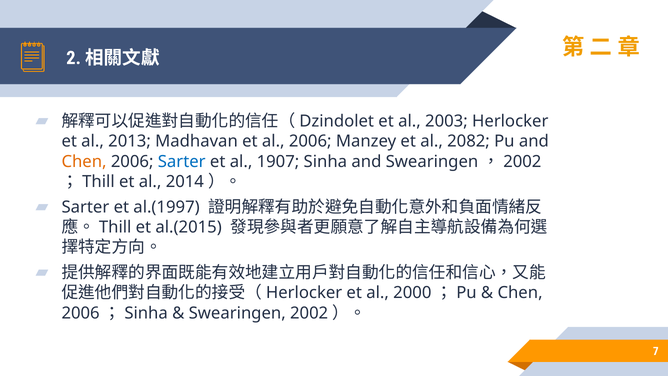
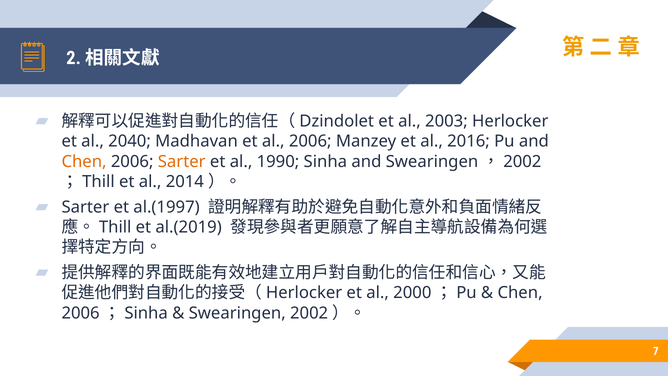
2013: 2013 -> 2040
2082: 2082 -> 2016
Sarter at (182, 161) colour: blue -> orange
1907: 1907 -> 1990
al.(2015: al.(2015 -> al.(2019
